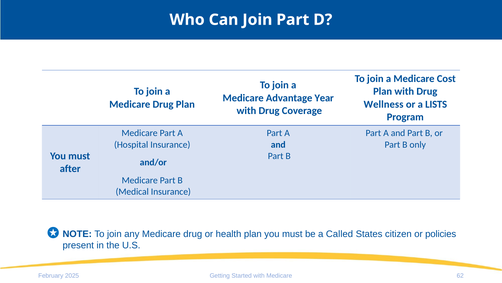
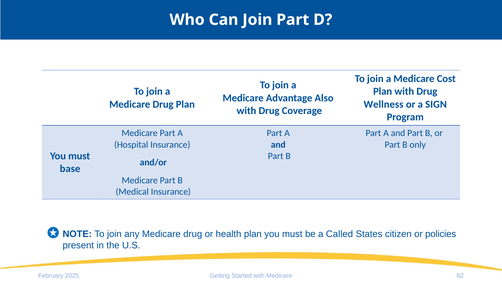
Year: Year -> Also
LISTS: LISTS -> SIGN
after: after -> base
